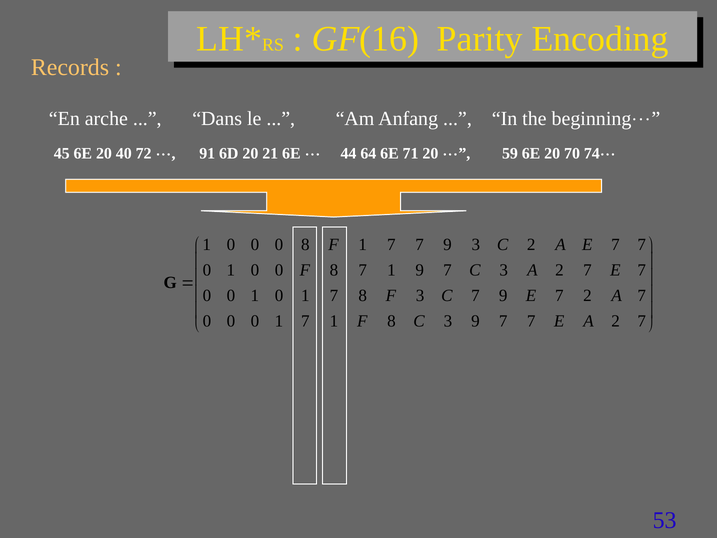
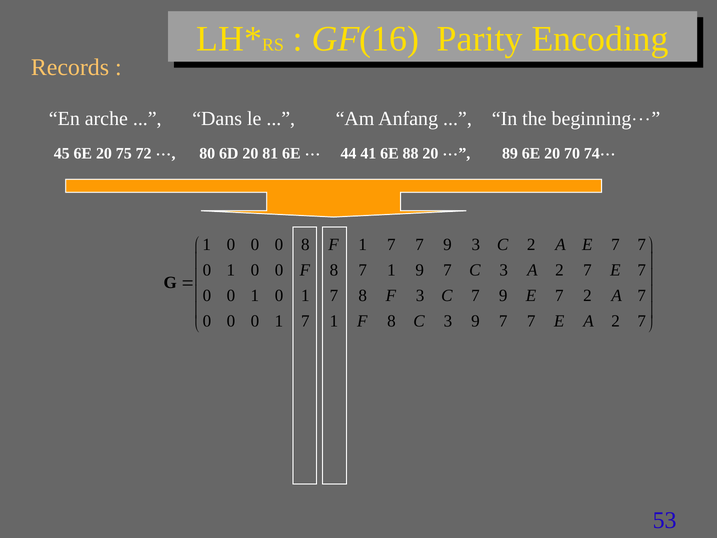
40: 40 -> 75
91: 91 -> 80
21: 21 -> 81
64: 64 -> 41
71: 71 -> 88
59: 59 -> 89
